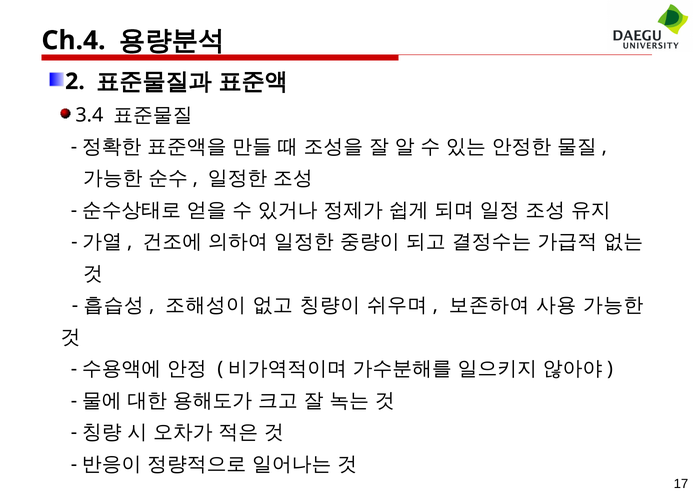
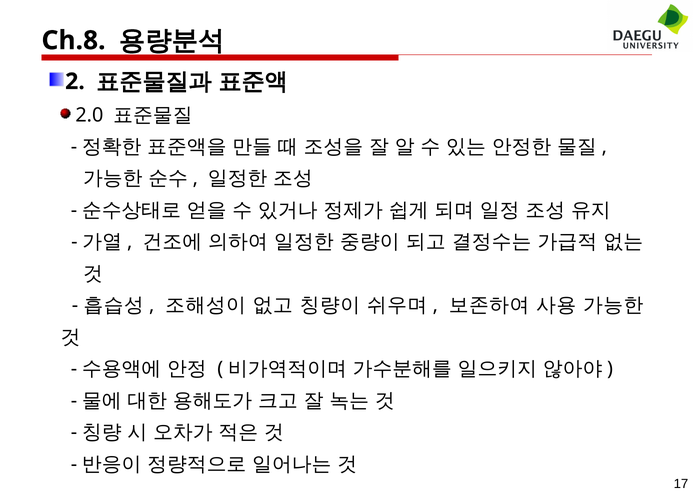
Ch.4: Ch.4 -> Ch.8
3.4: 3.4 -> 2.0
